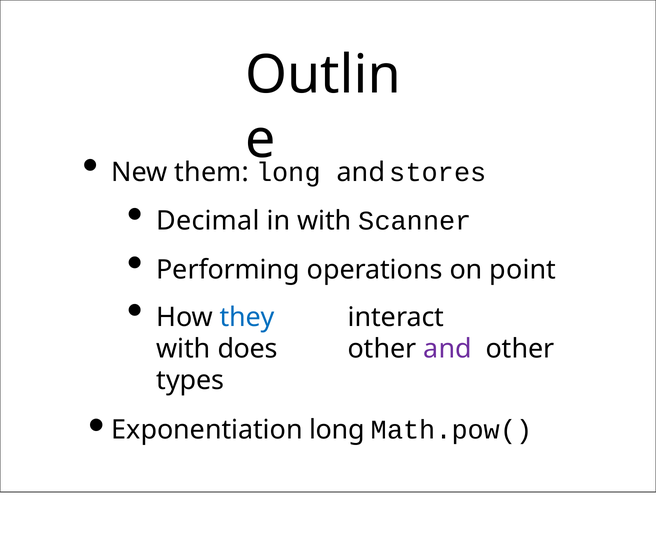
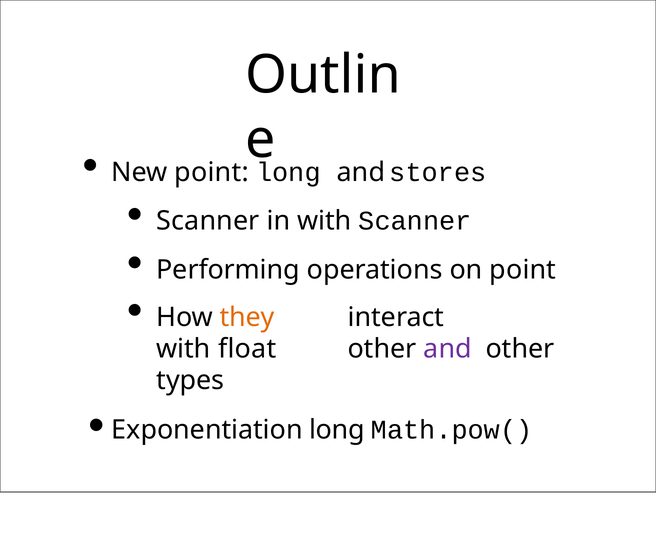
New them: them -> point
Decimal at (208, 221): Decimal -> Scanner
they colour: blue -> orange
does: does -> float
